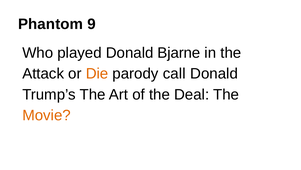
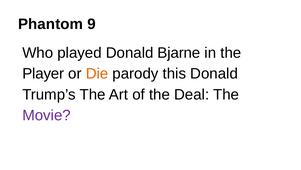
Attack: Attack -> Player
call: call -> this
Movie colour: orange -> purple
